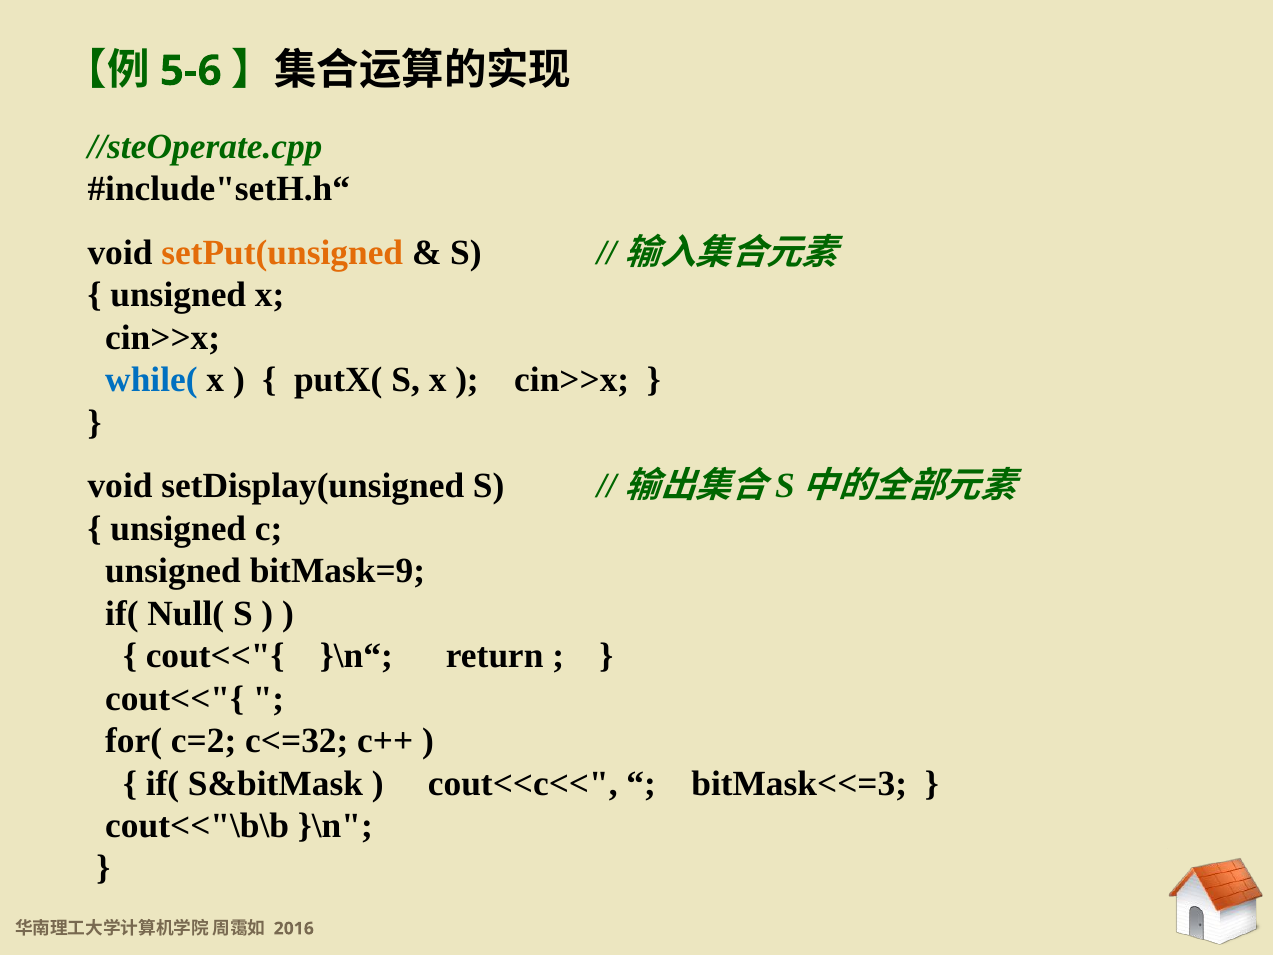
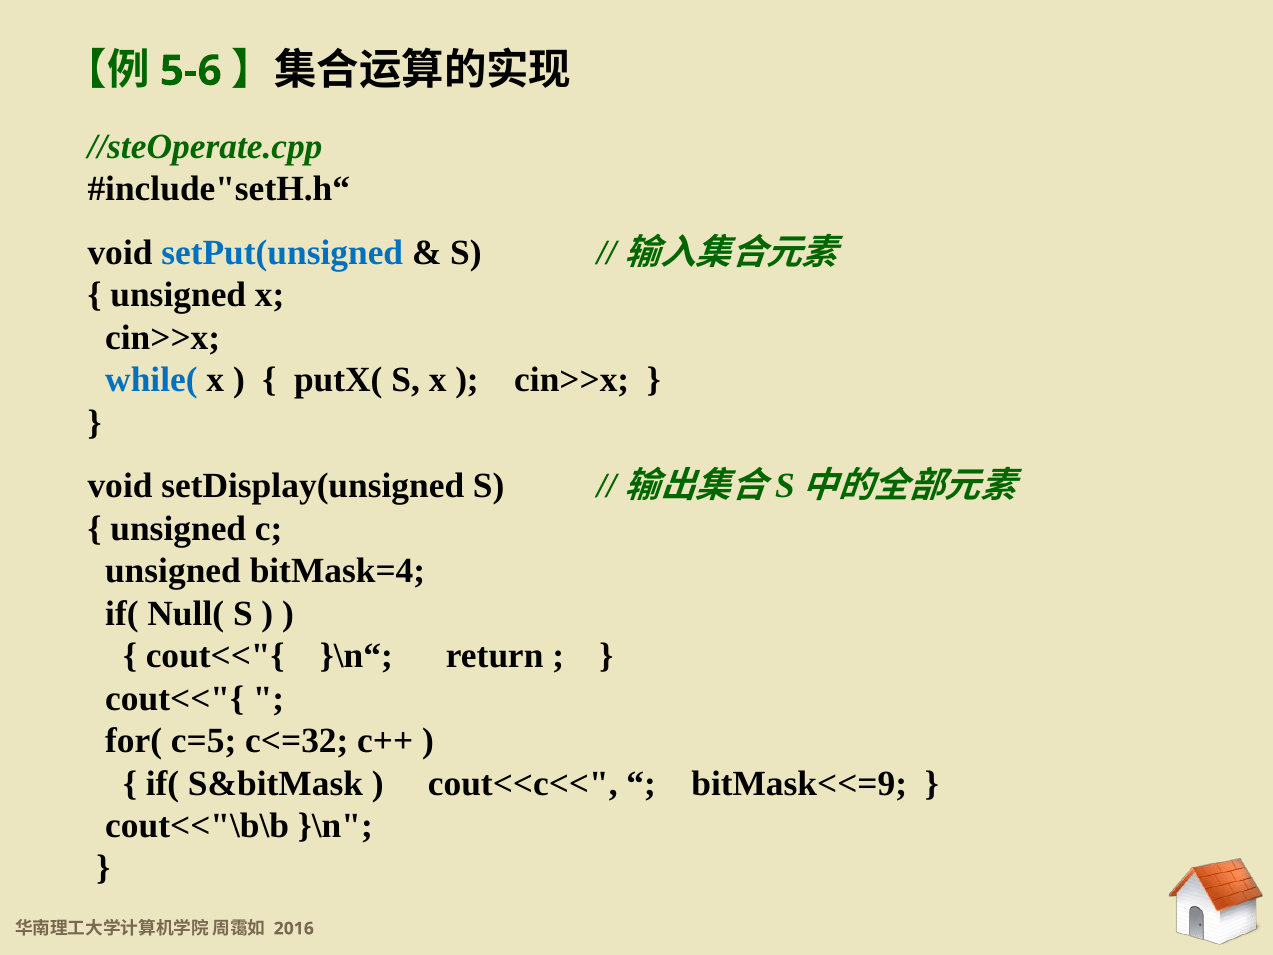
setPut(unsigned colour: orange -> blue
bitMask=9: bitMask=9 -> bitMask=4
c=2: c=2 -> c=5
bitMask<<=3: bitMask<<=3 -> bitMask<<=9
